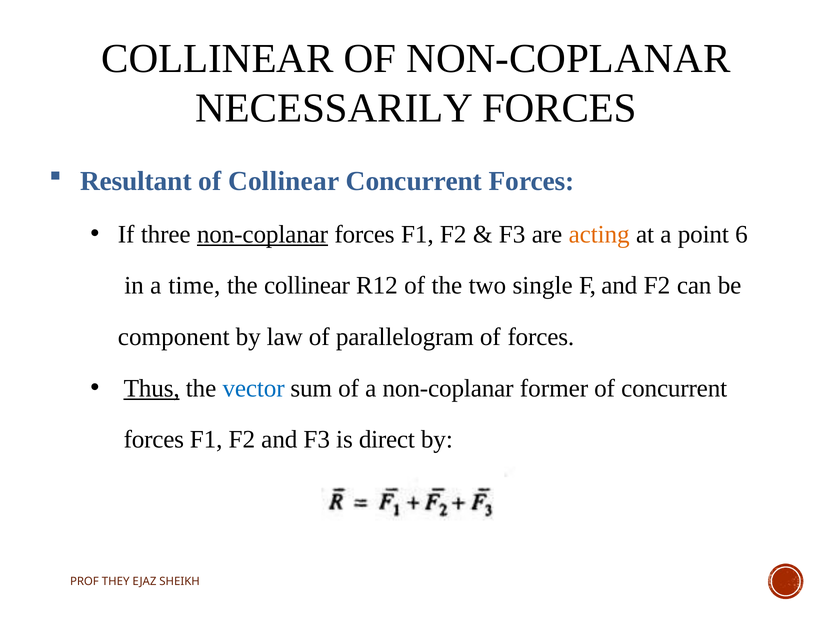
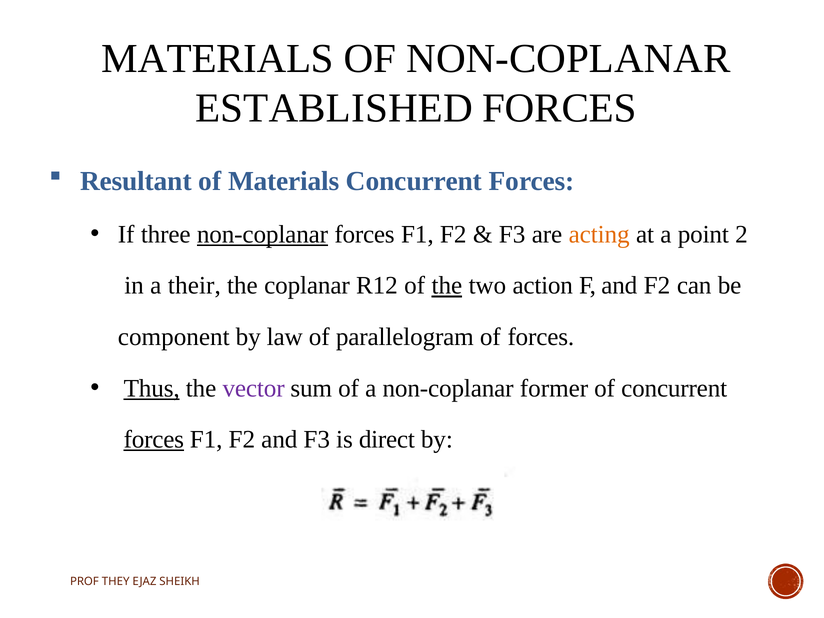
COLLINEAR at (217, 59): COLLINEAR -> MATERIALS
NECESSARILY: NECESSARILY -> ESTABLISHED
of Collinear: Collinear -> Materials
6: 6 -> 2
time: time -> their
the collinear: collinear -> coplanar
the at (447, 286) underline: none -> present
single: single -> action
vector colour: blue -> purple
forces at (154, 440) underline: none -> present
